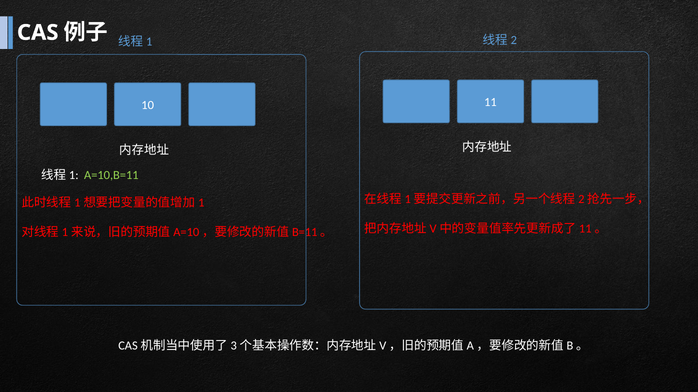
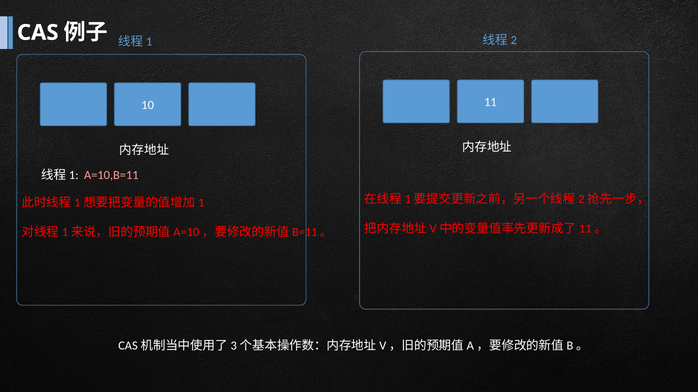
A=10,B=11 colour: light green -> pink
